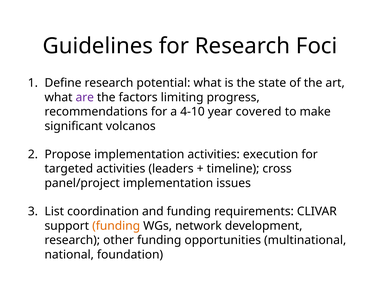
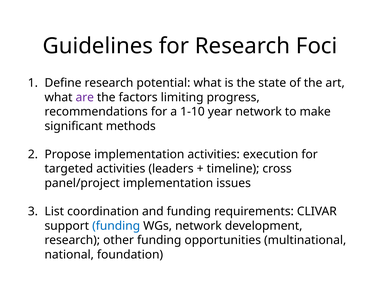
4-10: 4-10 -> 1-10
year covered: covered -> network
volcanos: volcanos -> methods
funding at (116, 226) colour: orange -> blue
